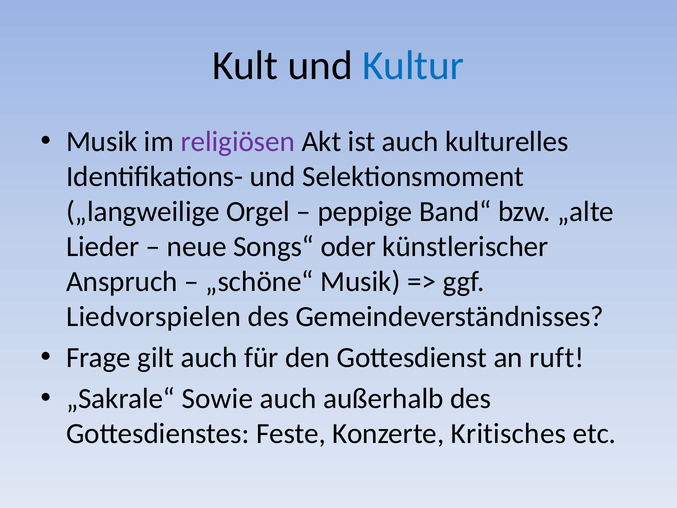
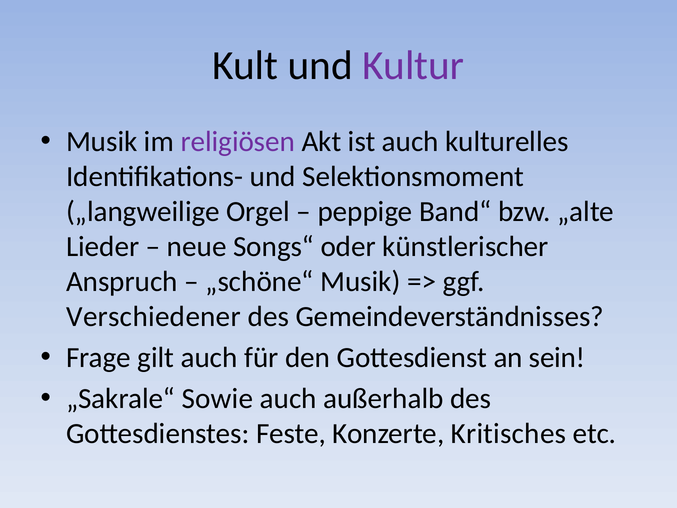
Kultur colour: blue -> purple
Liedvorspielen: Liedvorspielen -> Verschiedener
ruft: ruft -> sein
